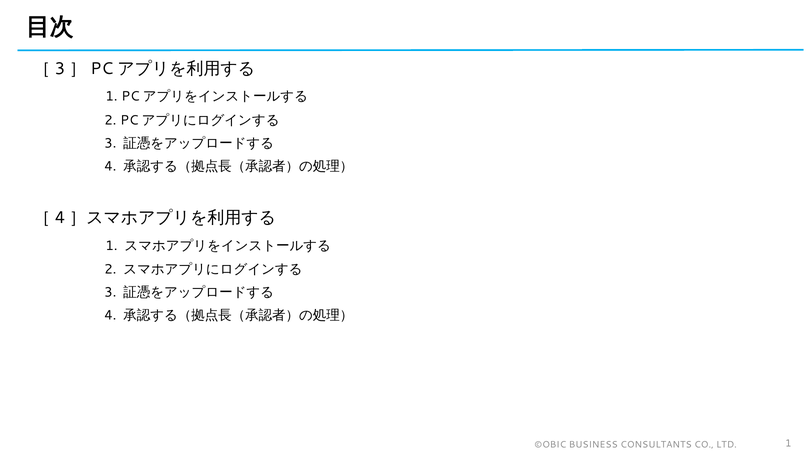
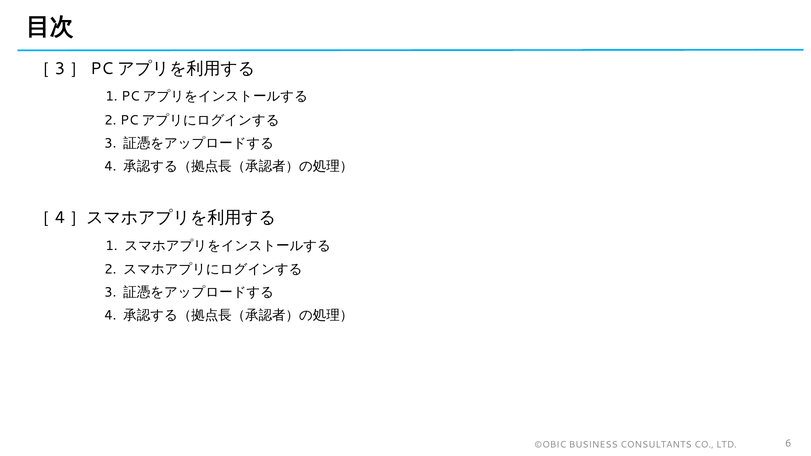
LTD 1: 1 -> 6
